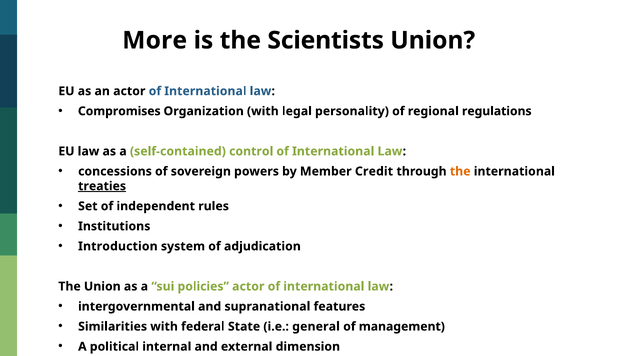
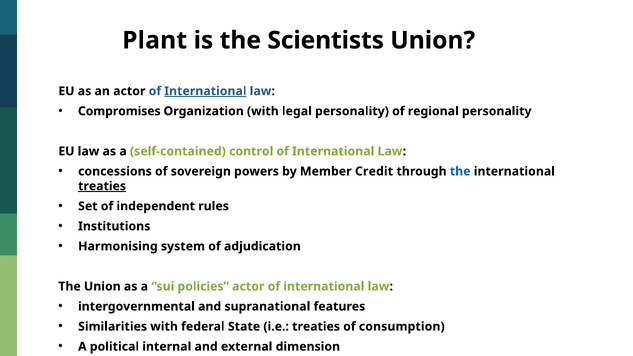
More: More -> Plant
International at (205, 91) underline: none -> present
regional regulations: regulations -> personality
the at (460, 171) colour: orange -> blue
Introduction: Introduction -> Harmonising
i.e general: general -> treaties
management: management -> consumption
